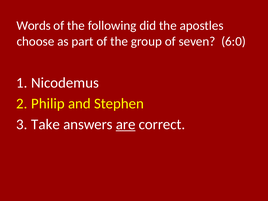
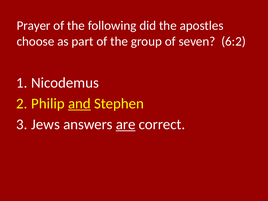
Words: Words -> Prayer
6:0: 6:0 -> 6:2
and underline: none -> present
Take: Take -> Jews
